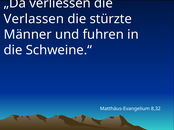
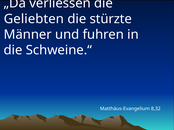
Verlassen: Verlassen -> Geliebten
